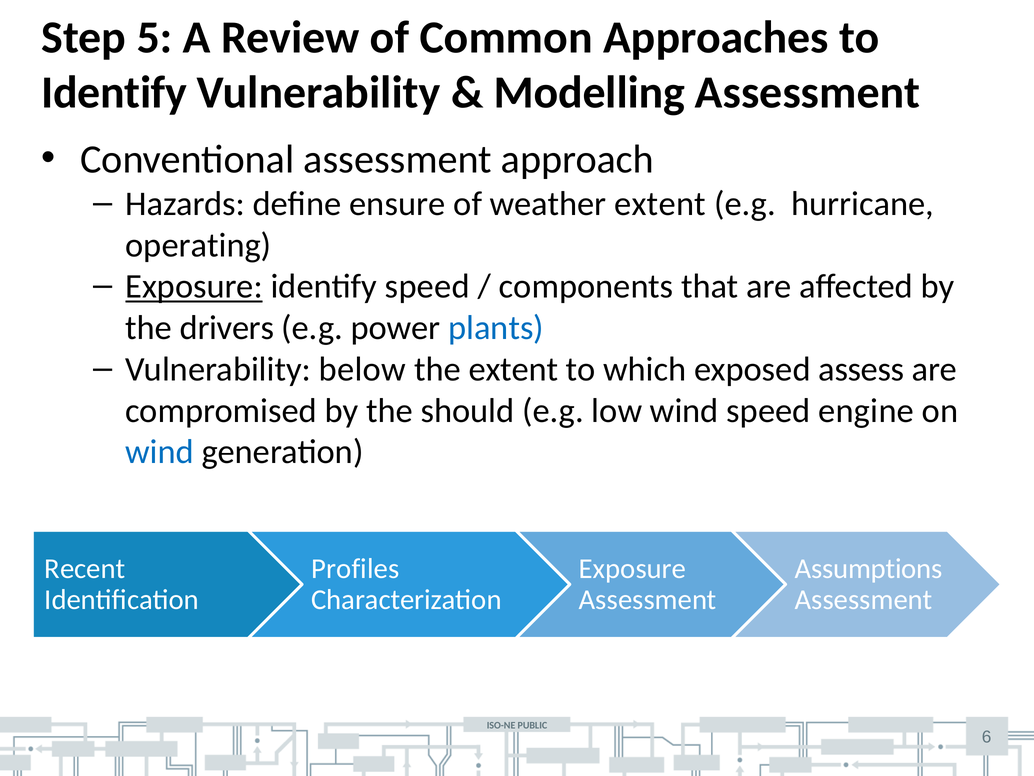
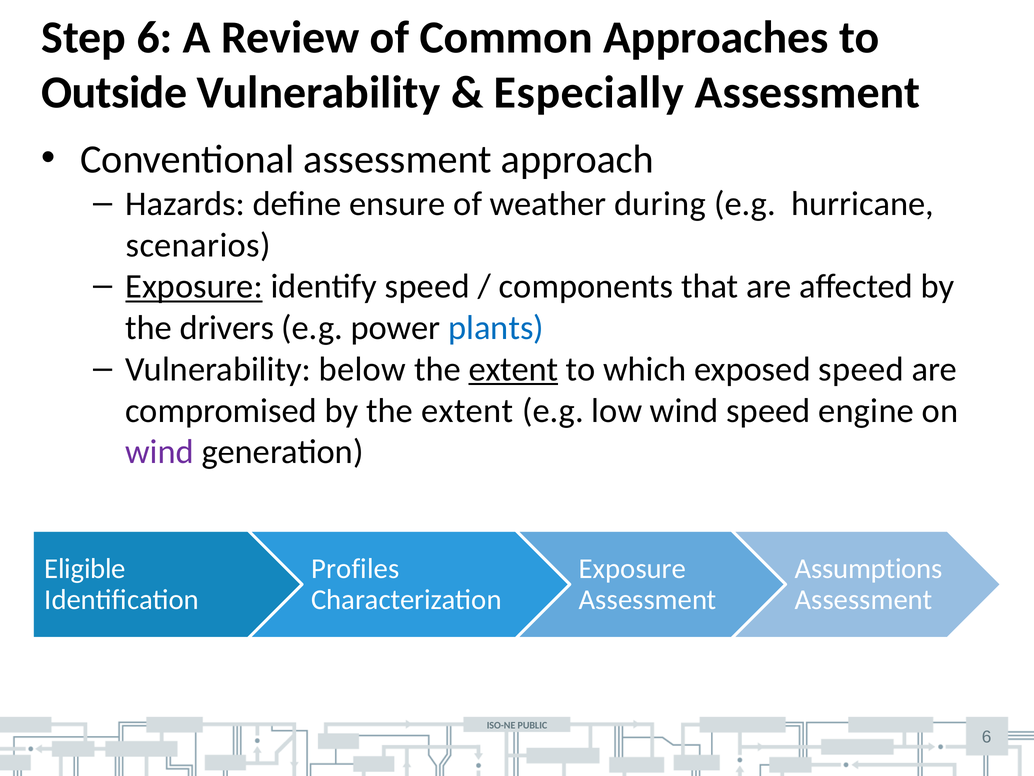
Step 5: 5 -> 6
Identify at (114, 93): Identify -> Outside
Modelling: Modelling -> Especially
weather extent: extent -> during
operating: operating -> scenarios
extent at (513, 369) underline: none -> present
exposed assess: assess -> speed
by the should: should -> extent
wind at (160, 452) colour: blue -> purple
Recent: Recent -> Eligible
